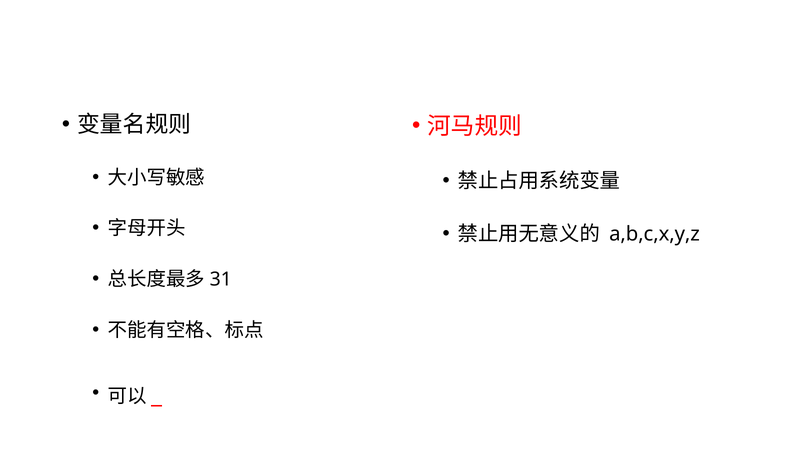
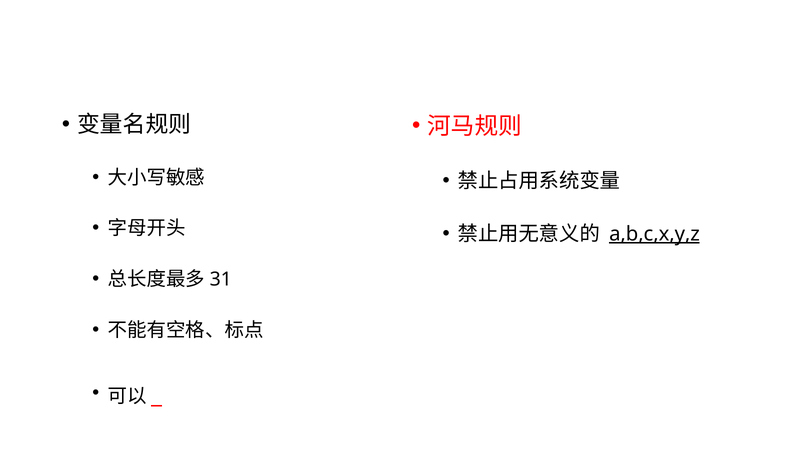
a,b,c,x,y,z underline: none -> present
